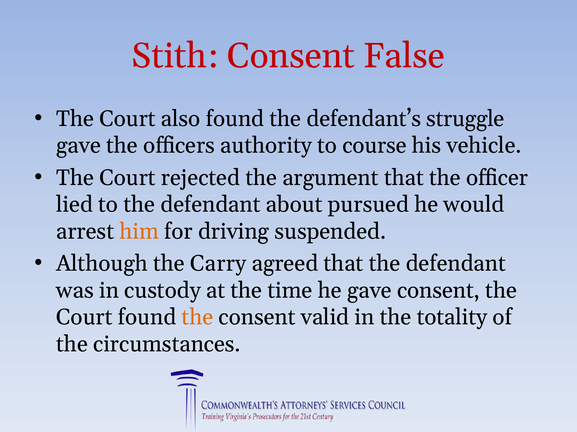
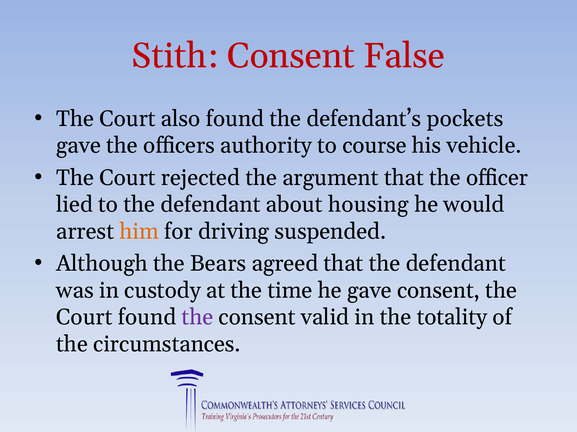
struggle: struggle -> pockets
pursued: pursued -> housing
Carry: Carry -> Bears
the at (197, 318) colour: orange -> purple
